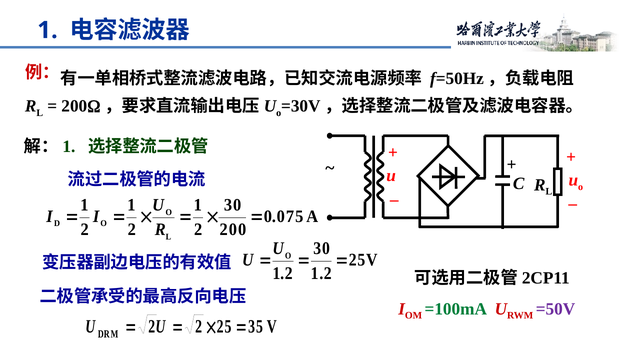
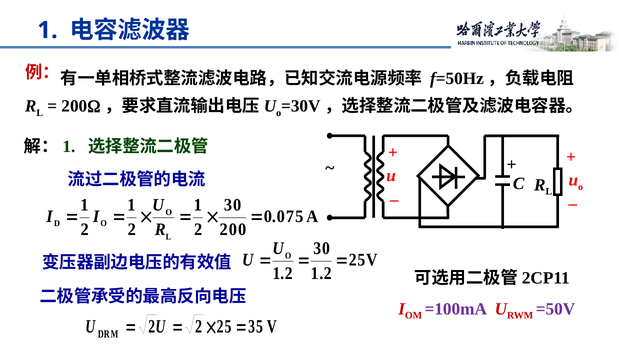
=100mA colour: green -> purple
